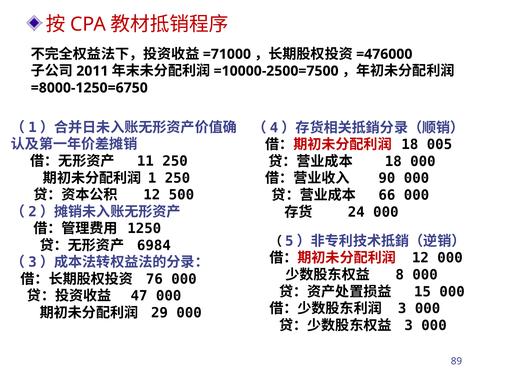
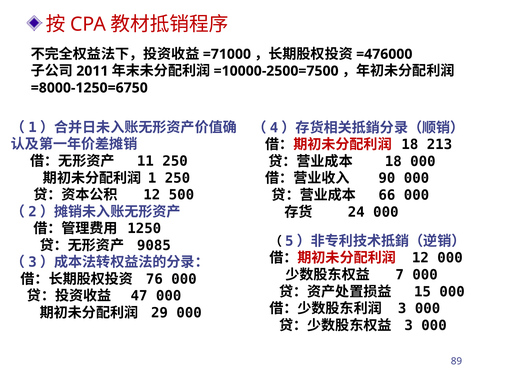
005: 005 -> 213
6984: 6984 -> 9085
8: 8 -> 7
